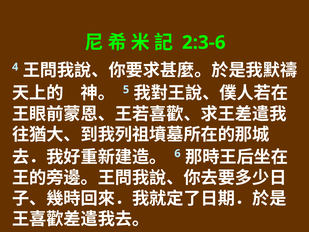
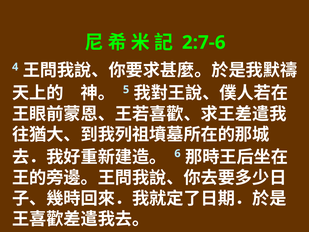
2:3-6: 2:3-6 -> 2:7-6
